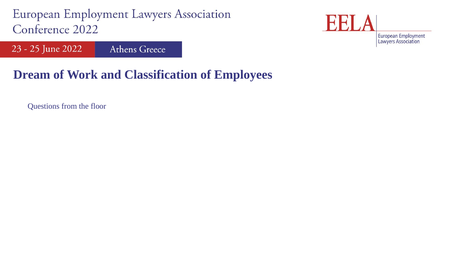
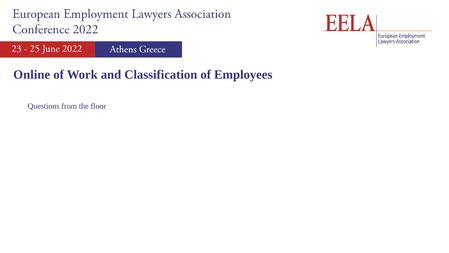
Dream: Dream -> Online
